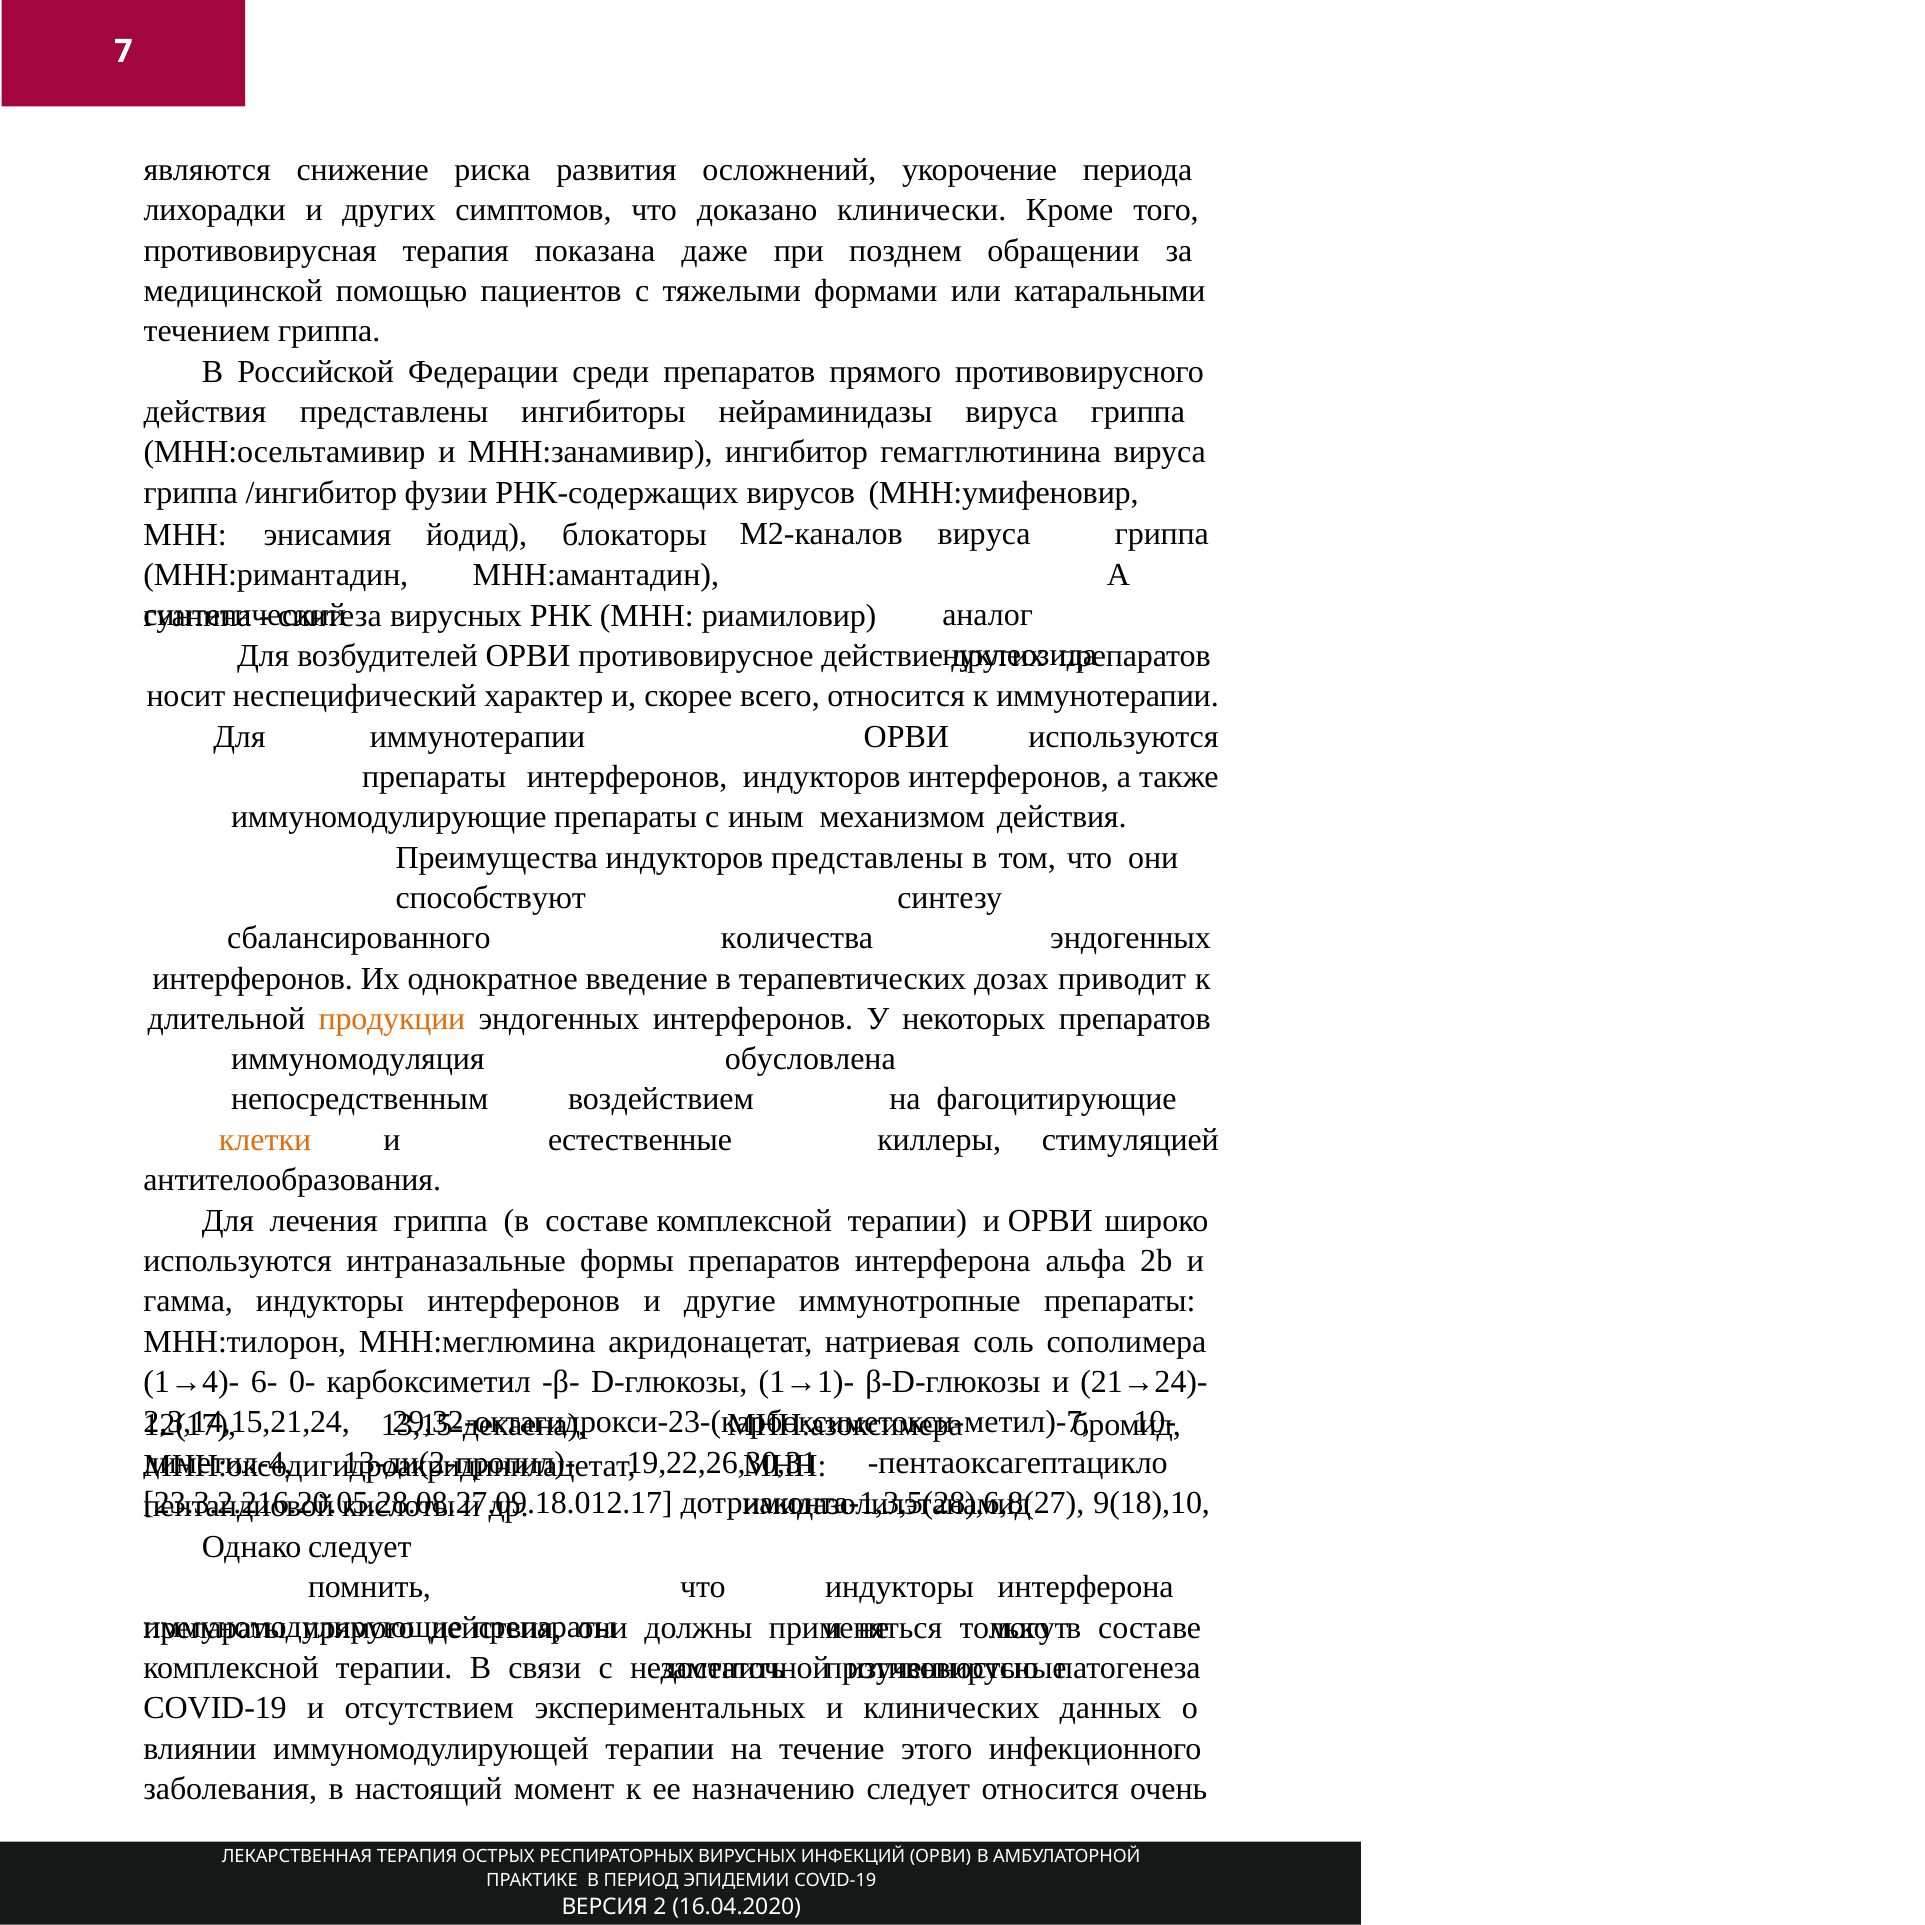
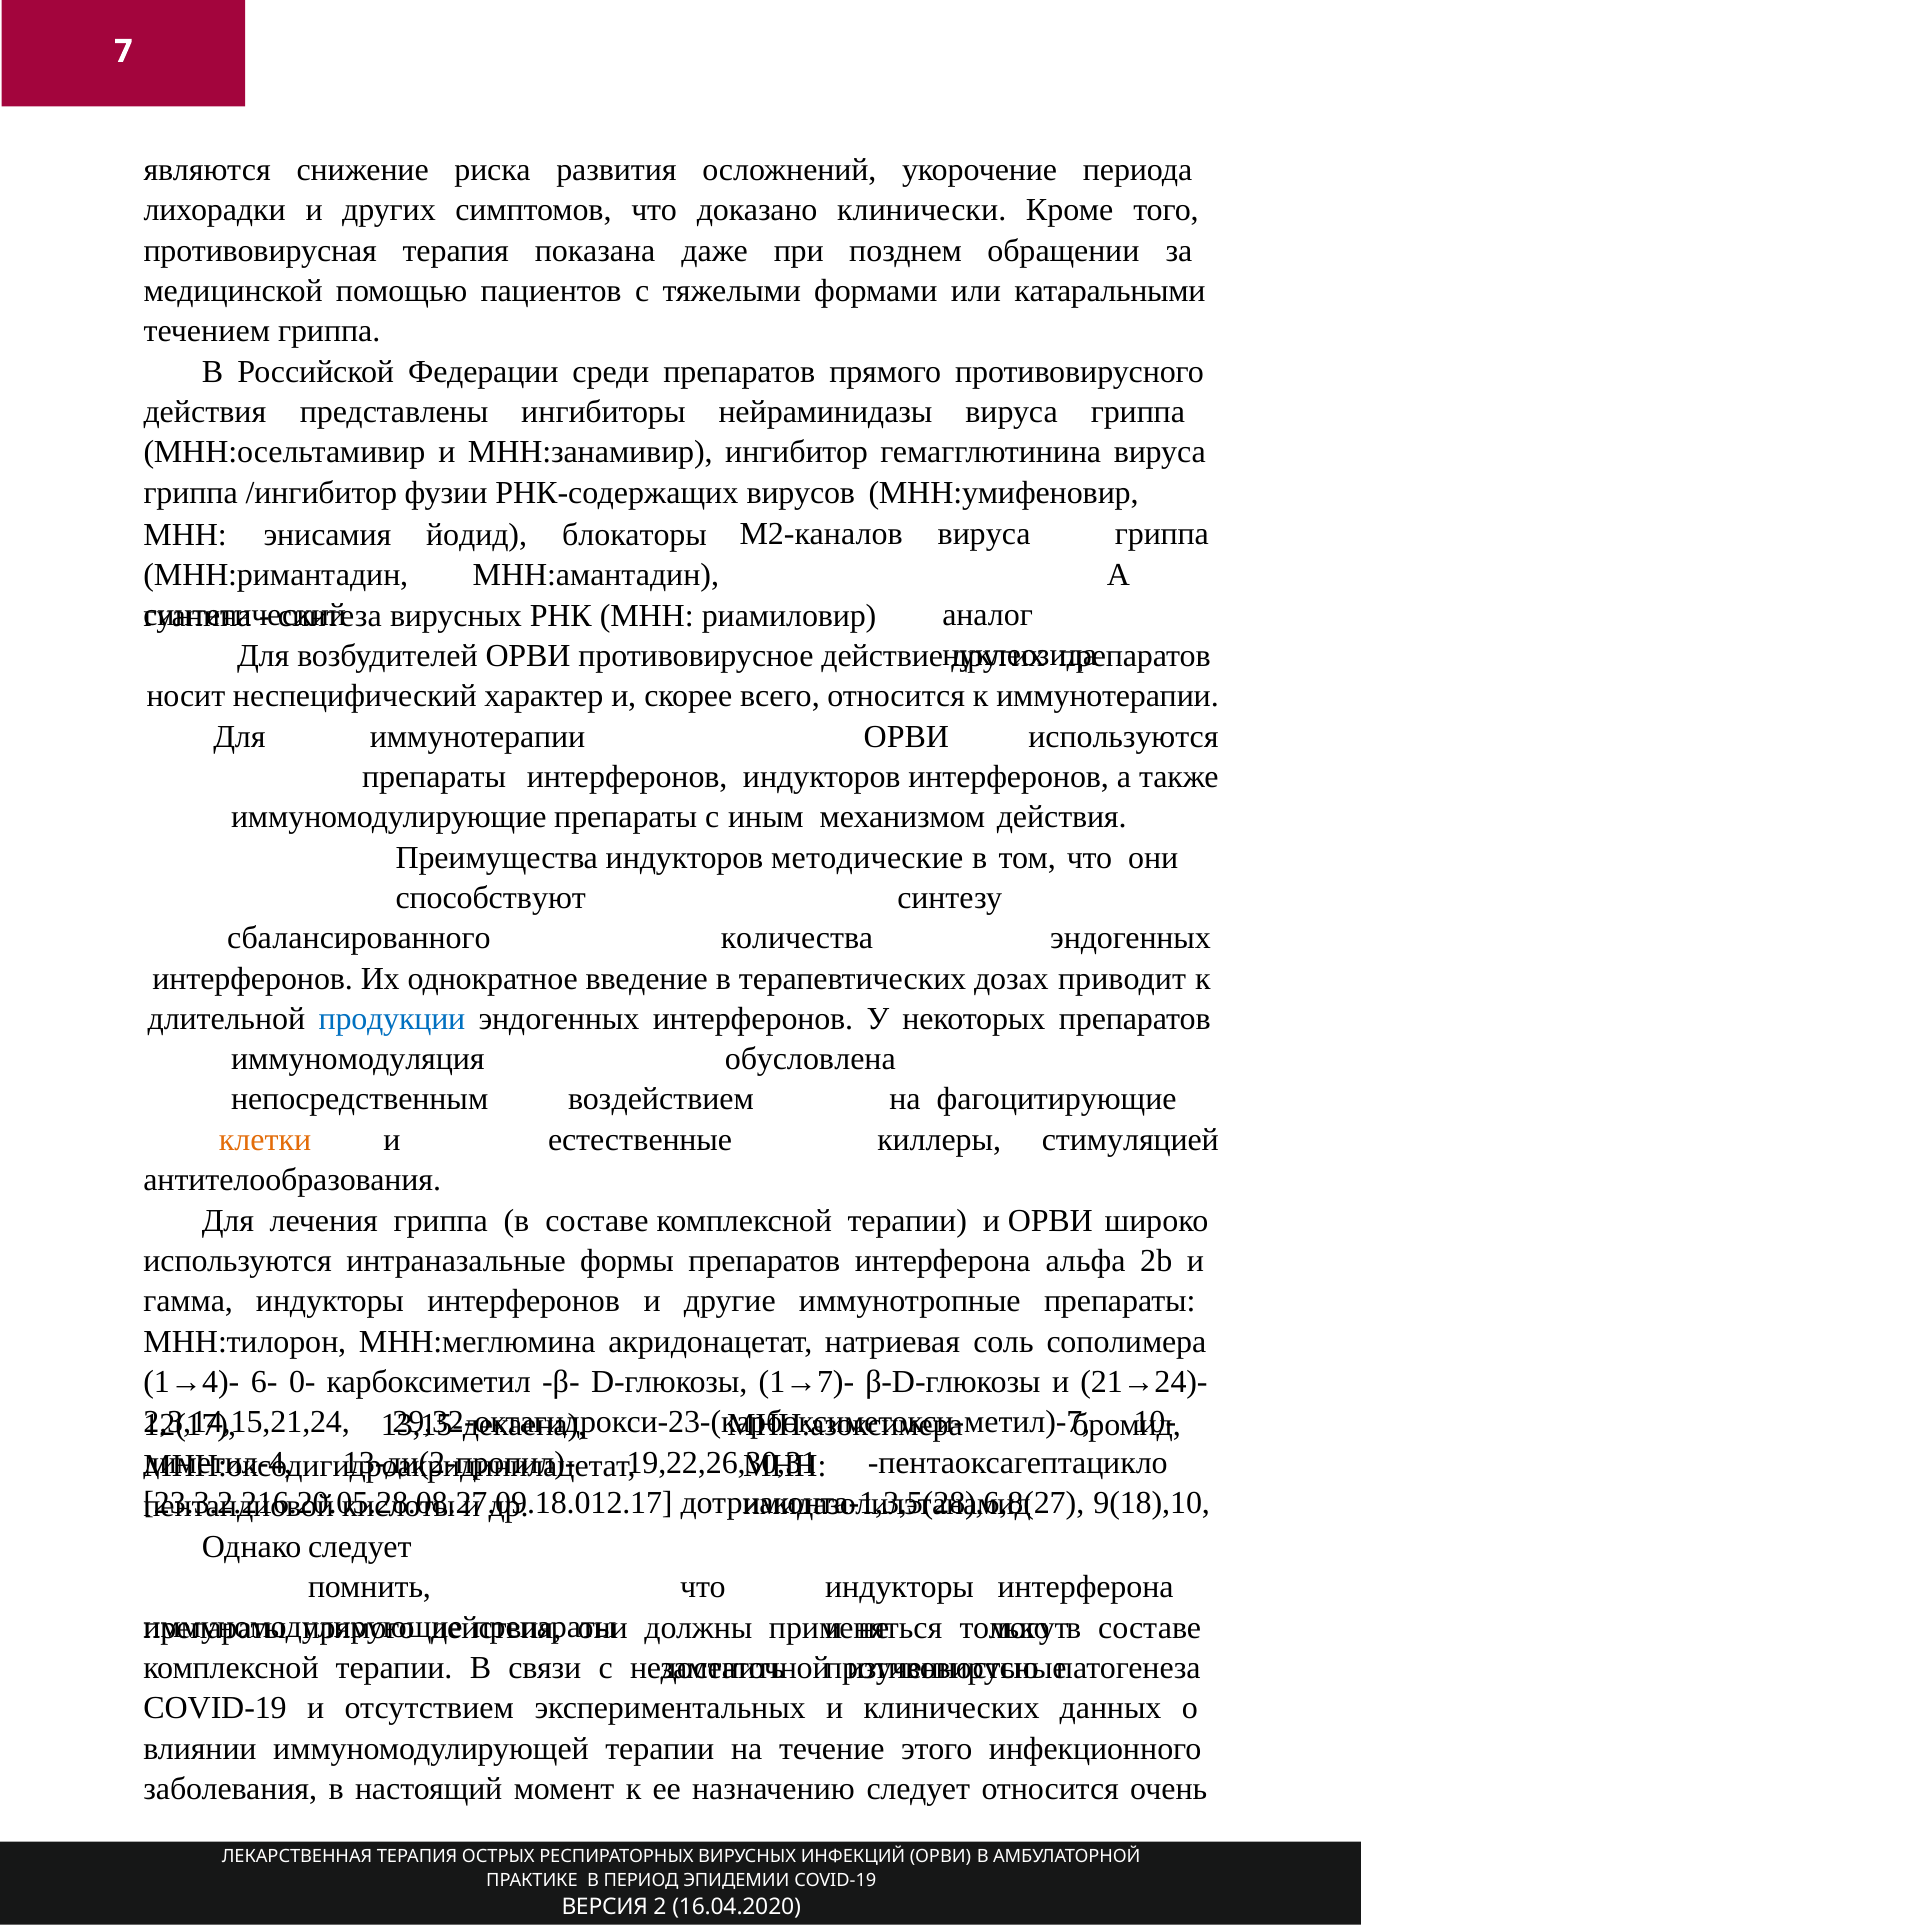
индукторов представлены: представлены -> методические
продукции colour: orange -> blue
1→1)-: 1→1)- -> 1→7)-
